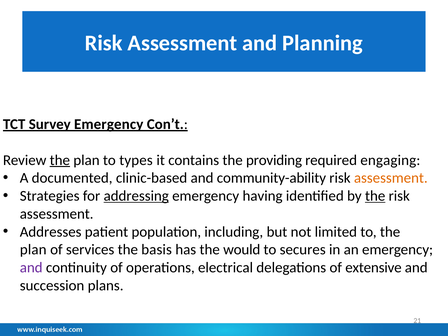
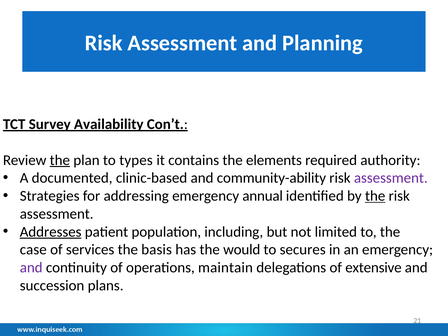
Survey Emergency: Emergency -> Availability
providing: providing -> elements
engaging: engaging -> authority
assessment at (391, 178) colour: orange -> purple
addressing underline: present -> none
having: having -> annual
Addresses underline: none -> present
plan at (33, 250): plan -> case
electrical: electrical -> maintain
